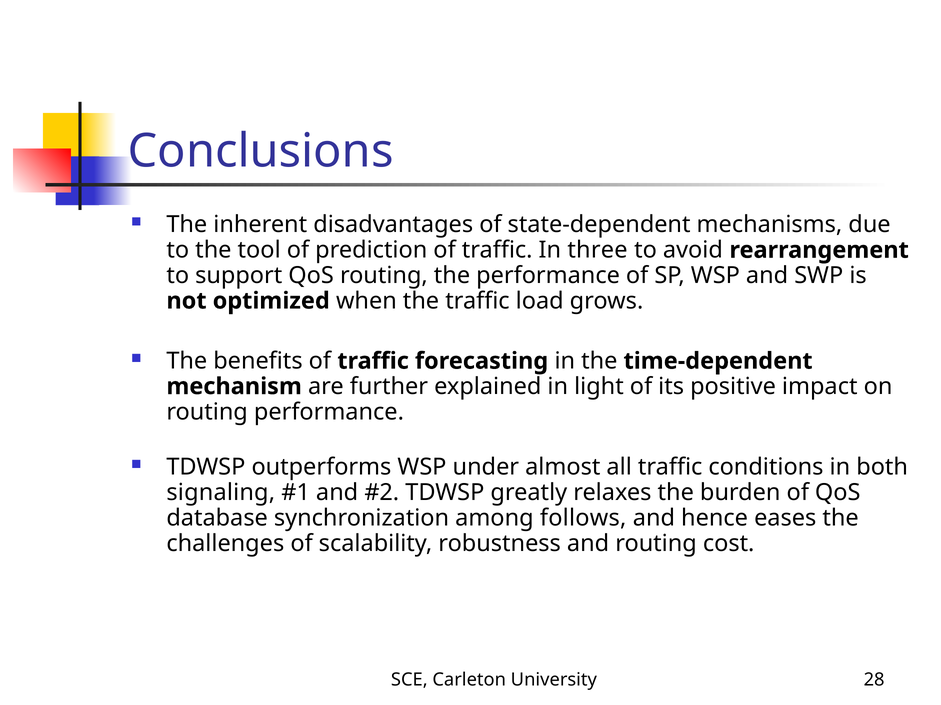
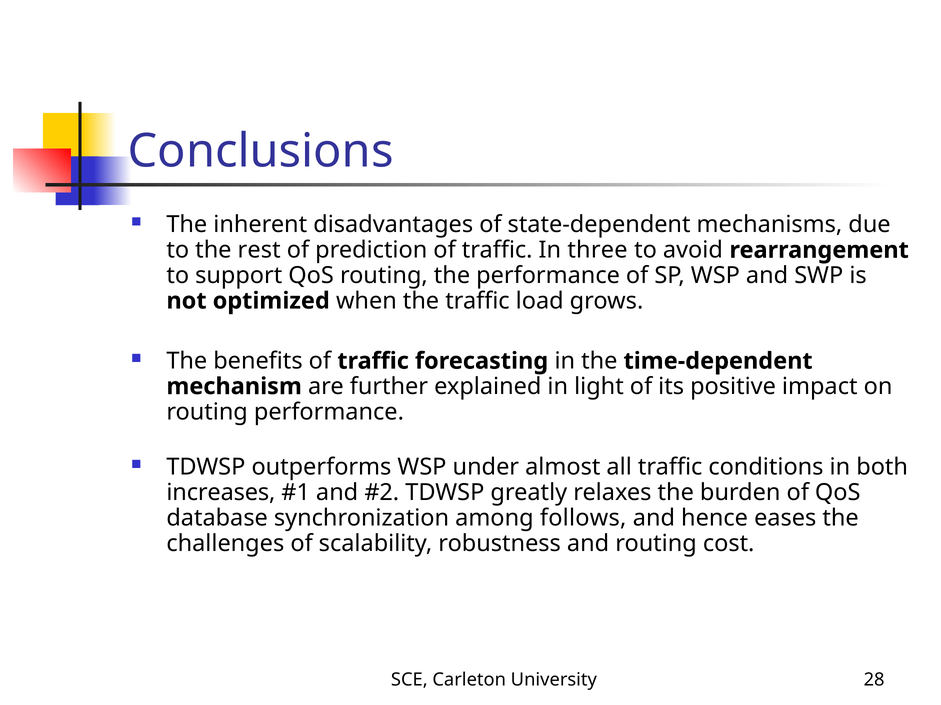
tool: tool -> rest
signaling: signaling -> increases
